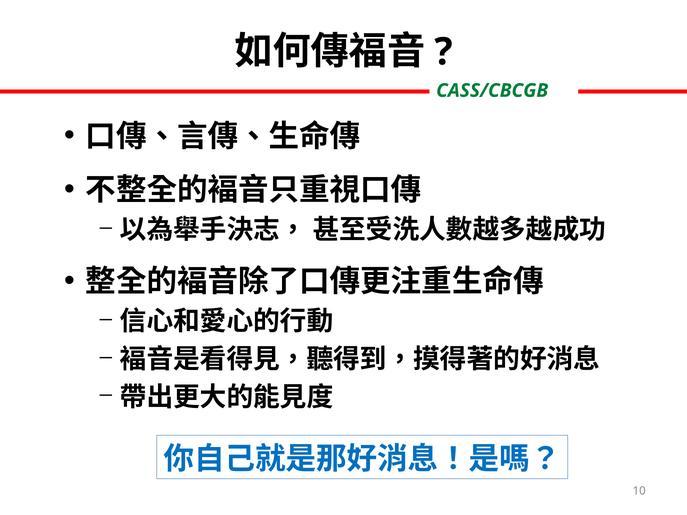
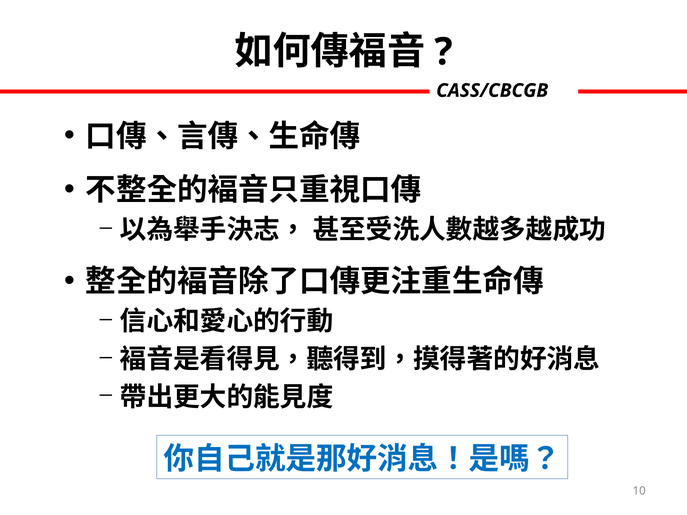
CASS/CBCGB colour: green -> black
